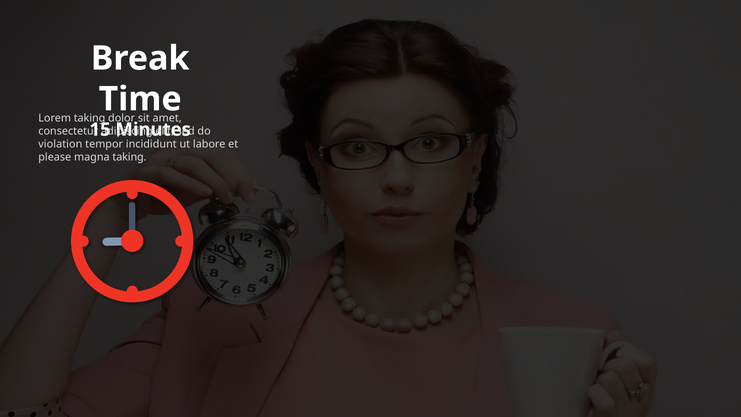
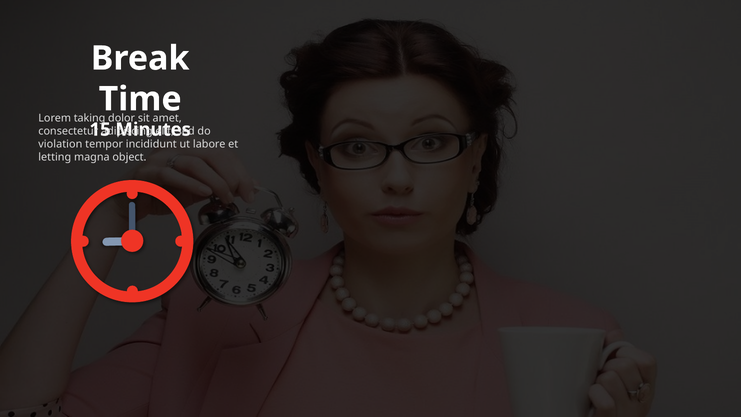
please: please -> letting
magna taking: taking -> object
